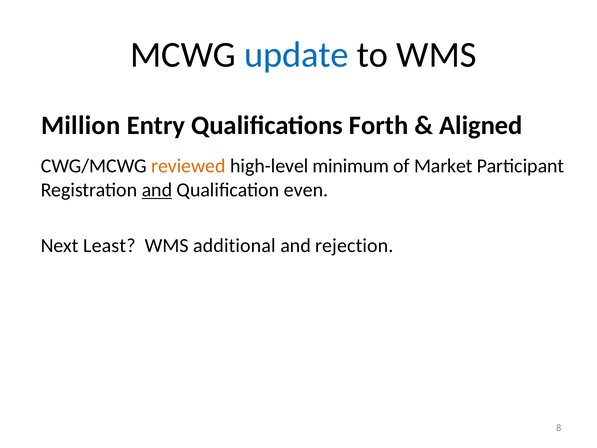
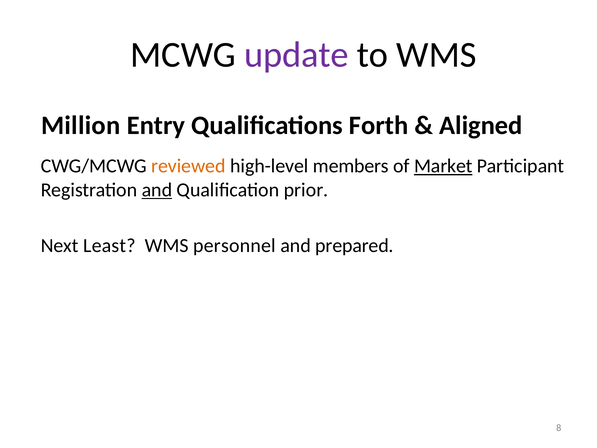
update colour: blue -> purple
minimum: minimum -> members
Market underline: none -> present
even: even -> prior
additional: additional -> personnel
rejection: rejection -> prepared
